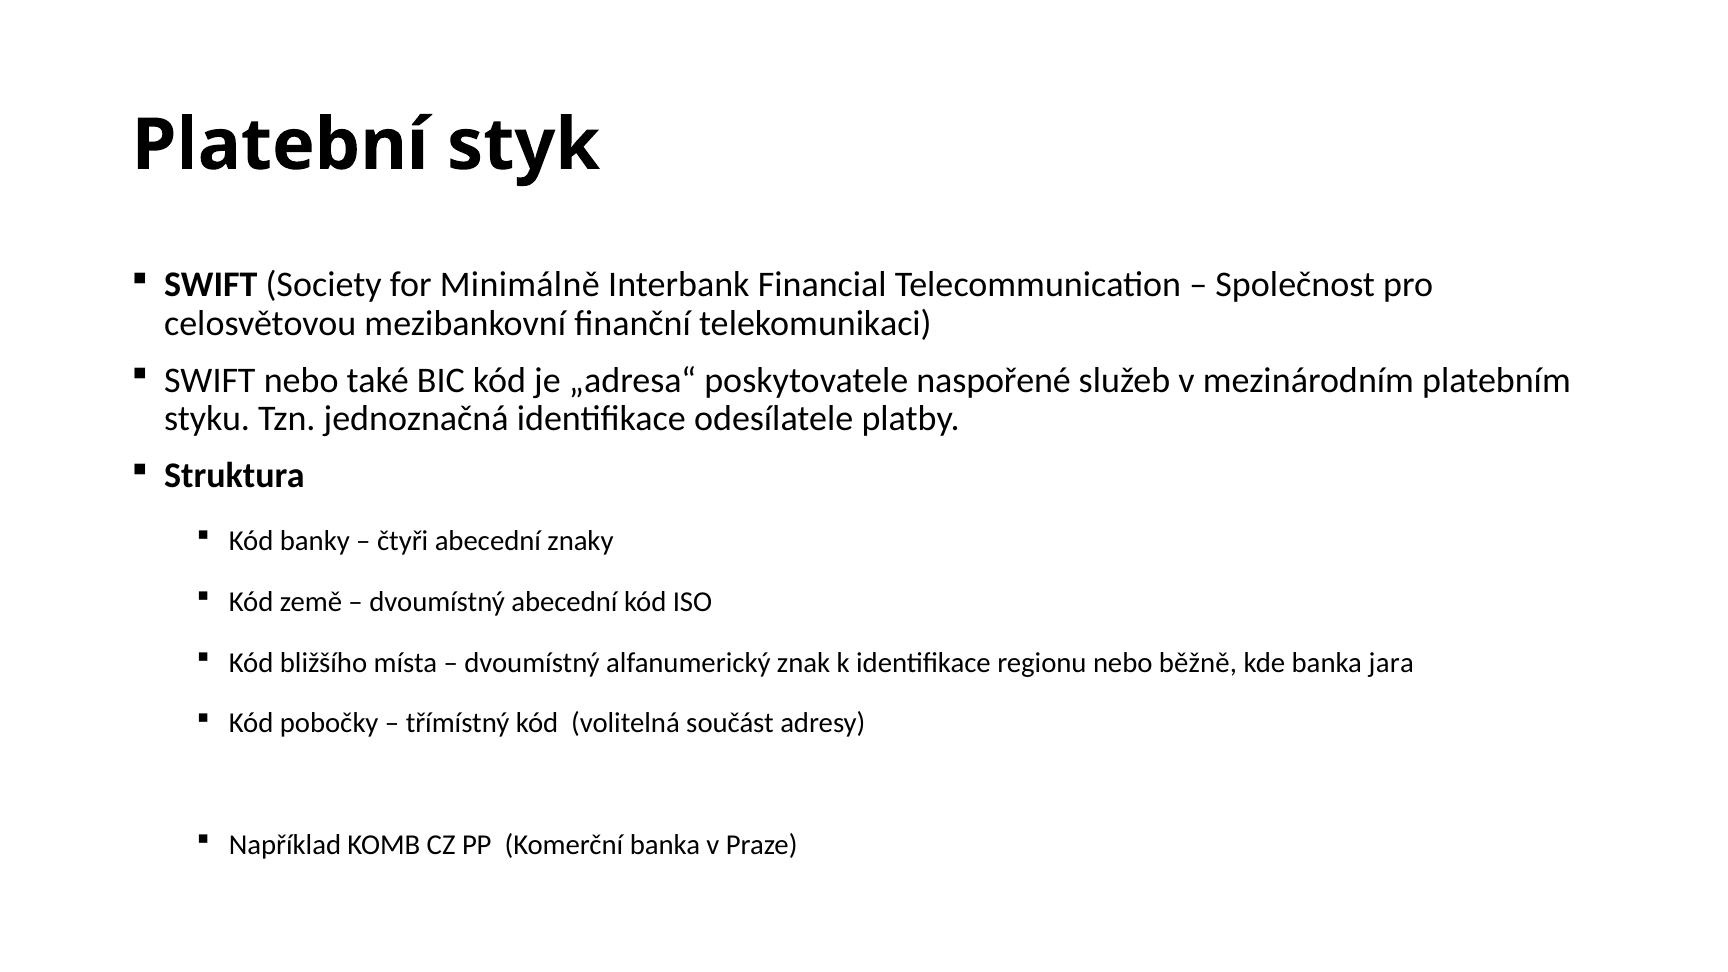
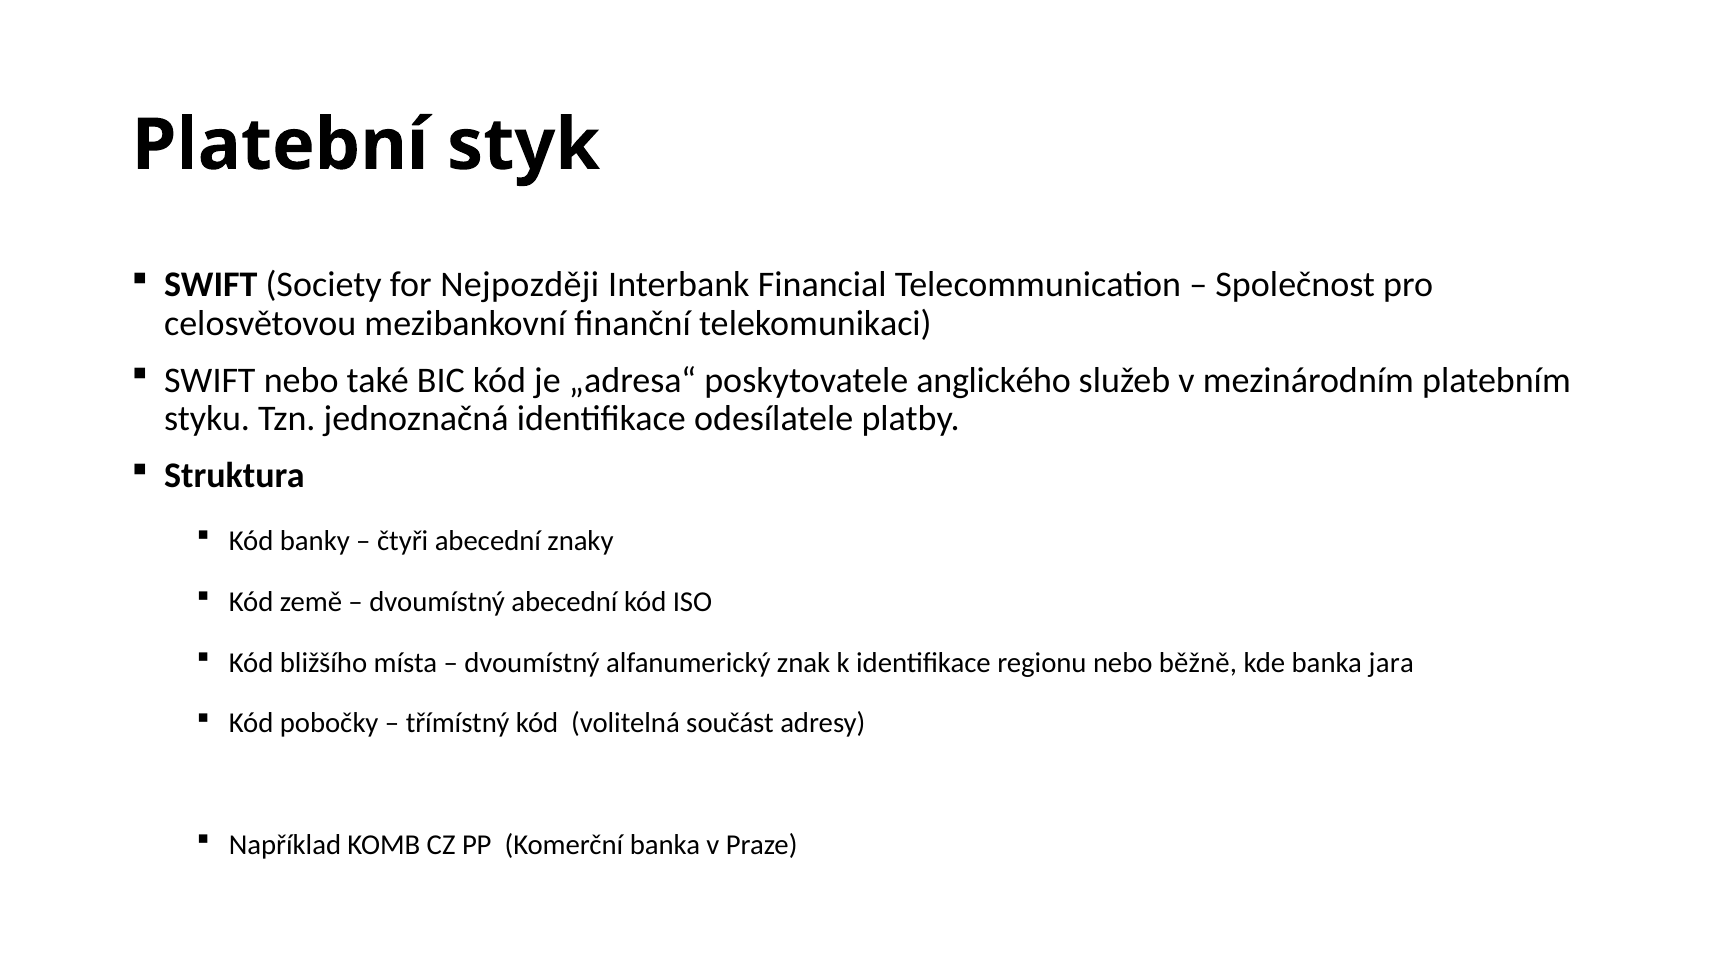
Minimálně: Minimálně -> Nejpozději
naspořené: naspořené -> anglického
